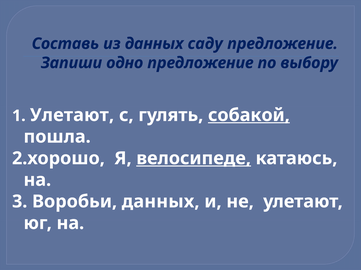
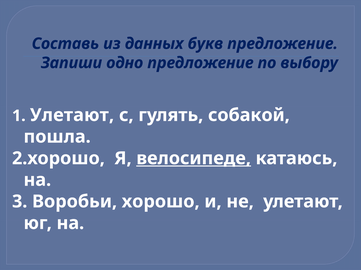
саду: саду -> букв
собакой underline: present -> none
Воробьи данных: данных -> хорошо
